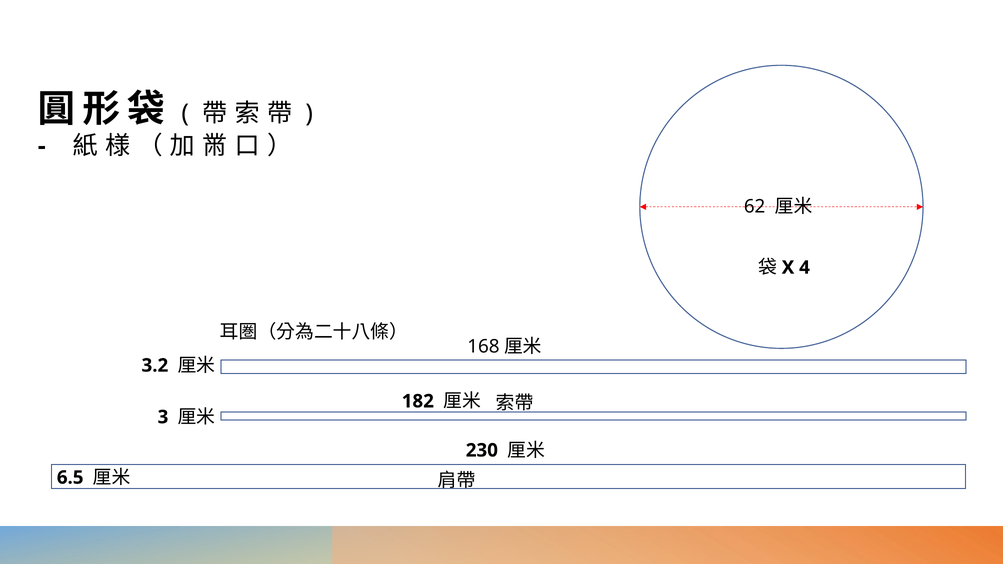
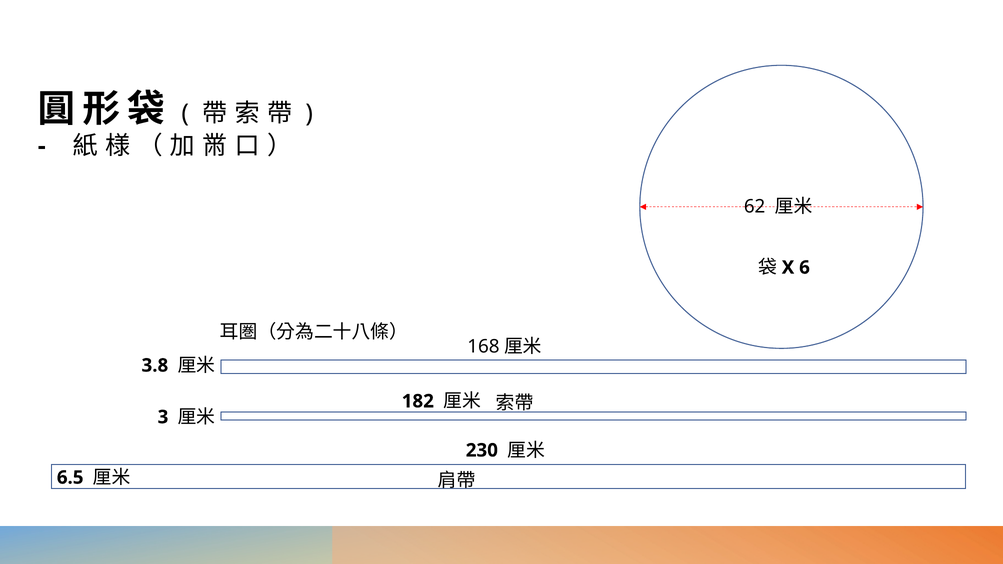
4: 4 -> 6
3.2: 3.2 -> 3.8
